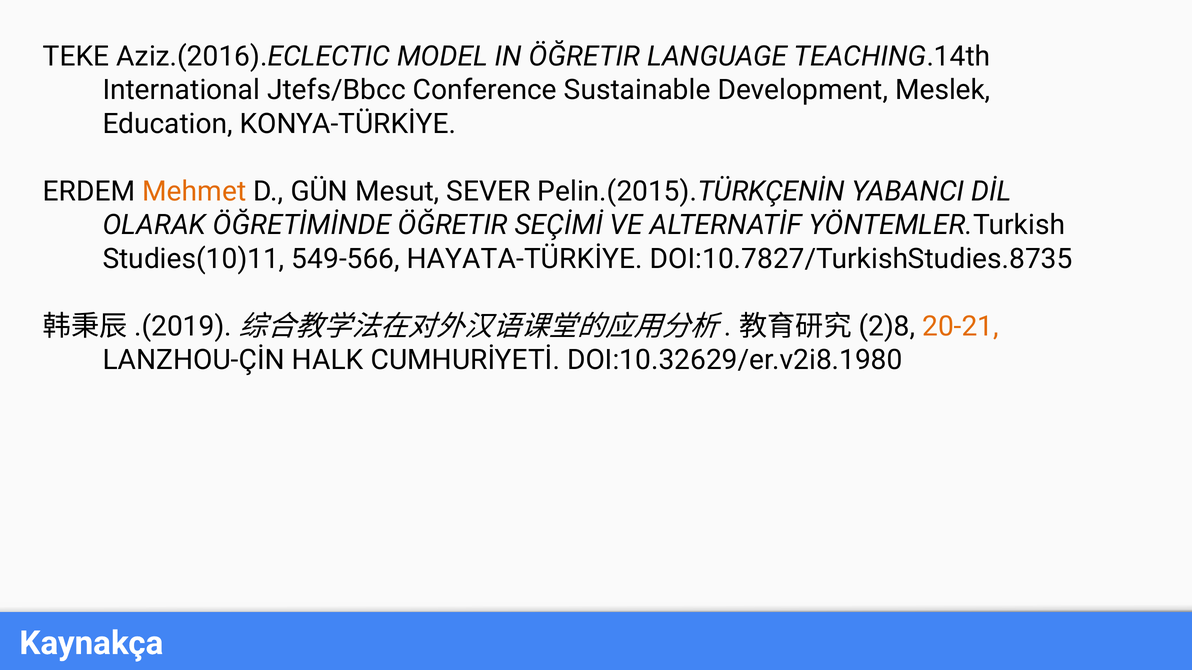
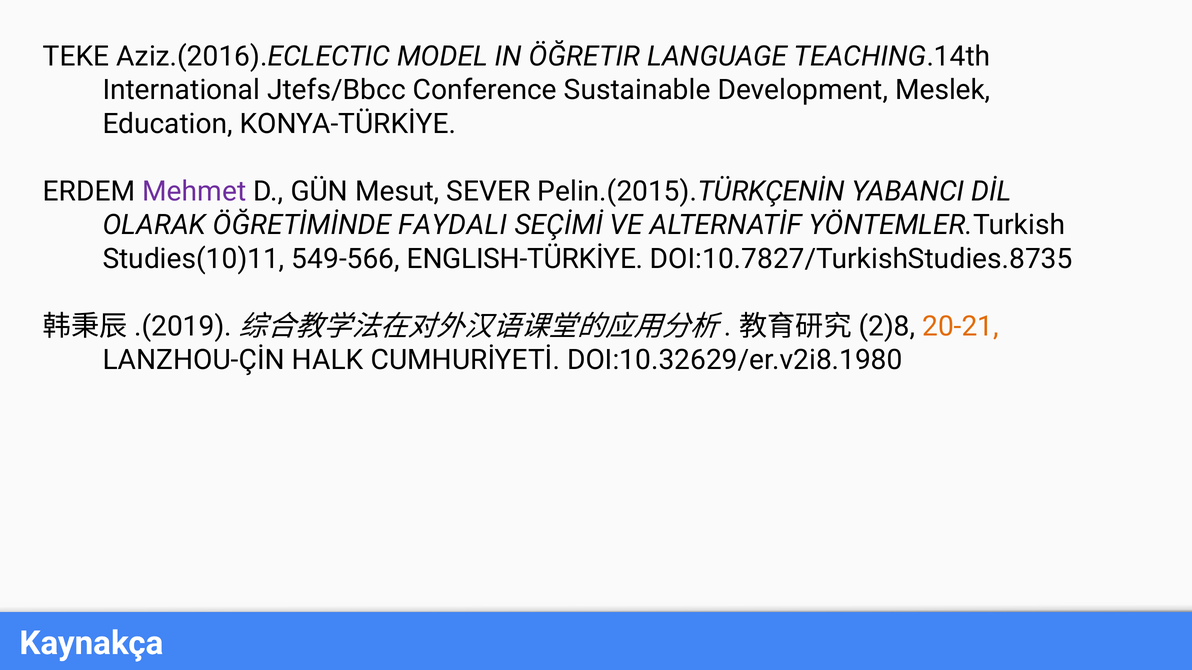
Mehmet colour: orange -> purple
ÖĞRETİMİNDE ÖĞRETIR: ÖĞRETIR -> FAYDALI
HAYATA-TÜRKİYE: HAYATA-TÜRKİYE -> ENGLISH-TÜRKİYE
